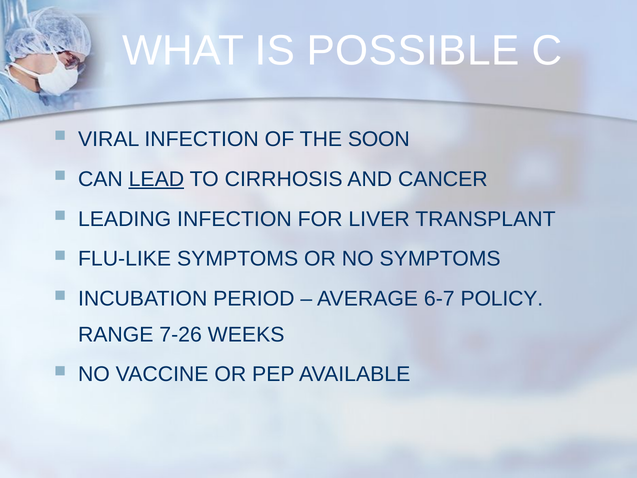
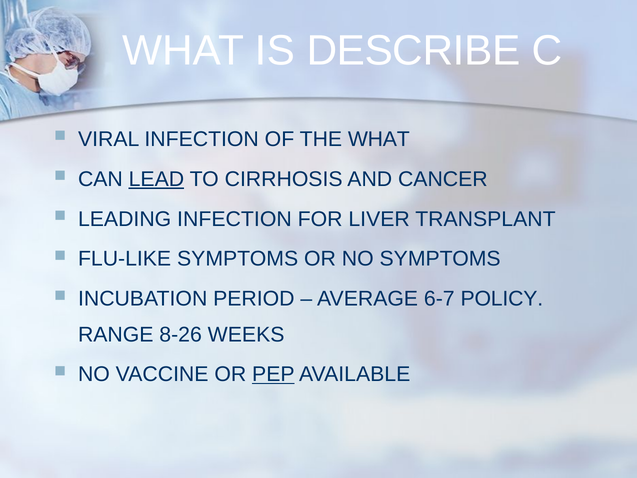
POSSIBLE: POSSIBLE -> DESCRIBE
THE SOON: SOON -> WHAT
7-26: 7-26 -> 8-26
PEP underline: none -> present
